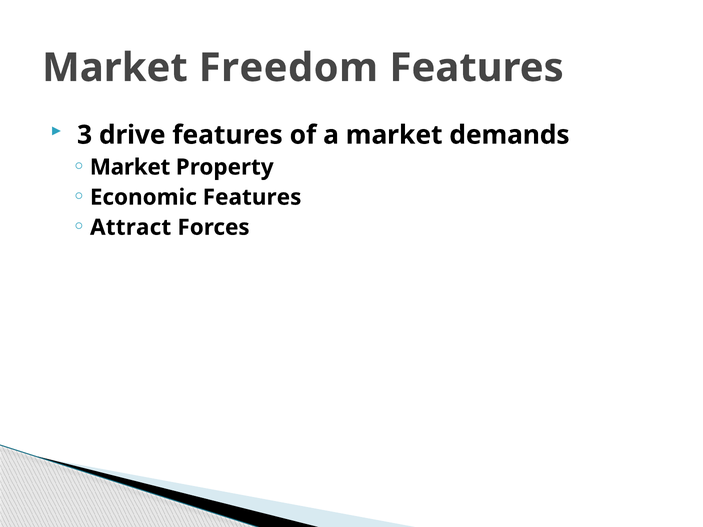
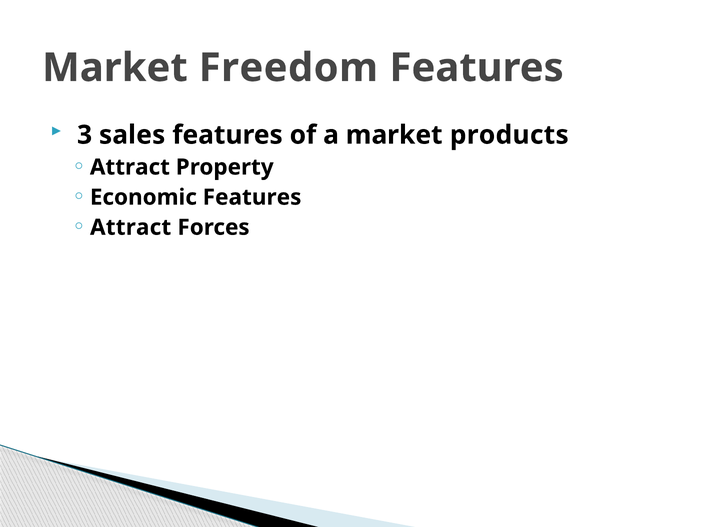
drive: drive -> sales
demands: demands -> products
Market at (130, 167): Market -> Attract
